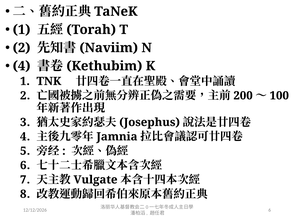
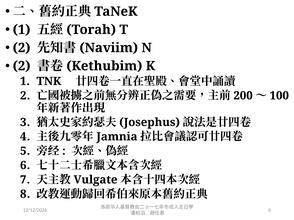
4 at (22, 66): 4 -> 2
